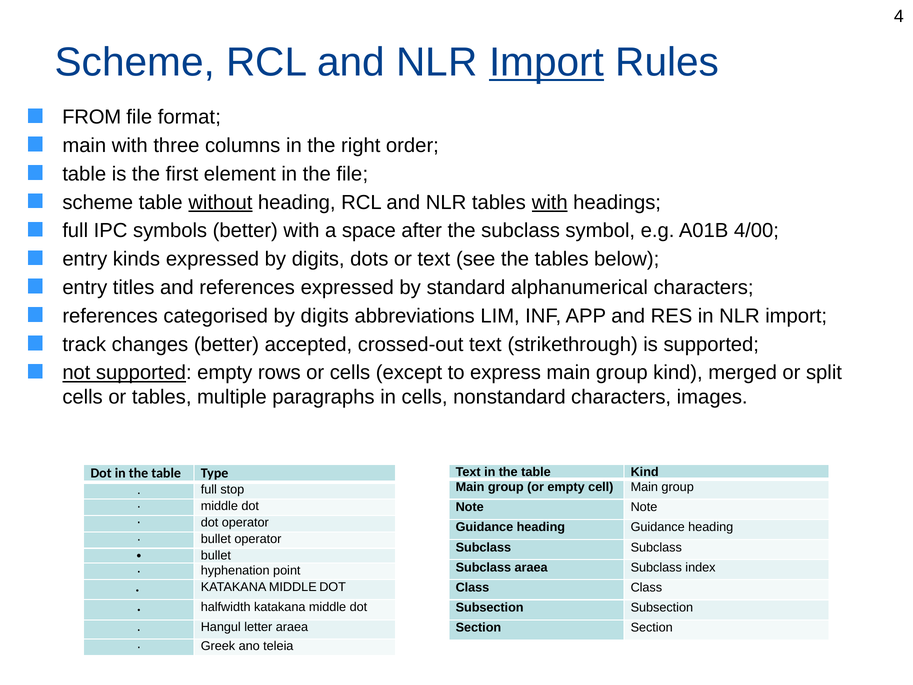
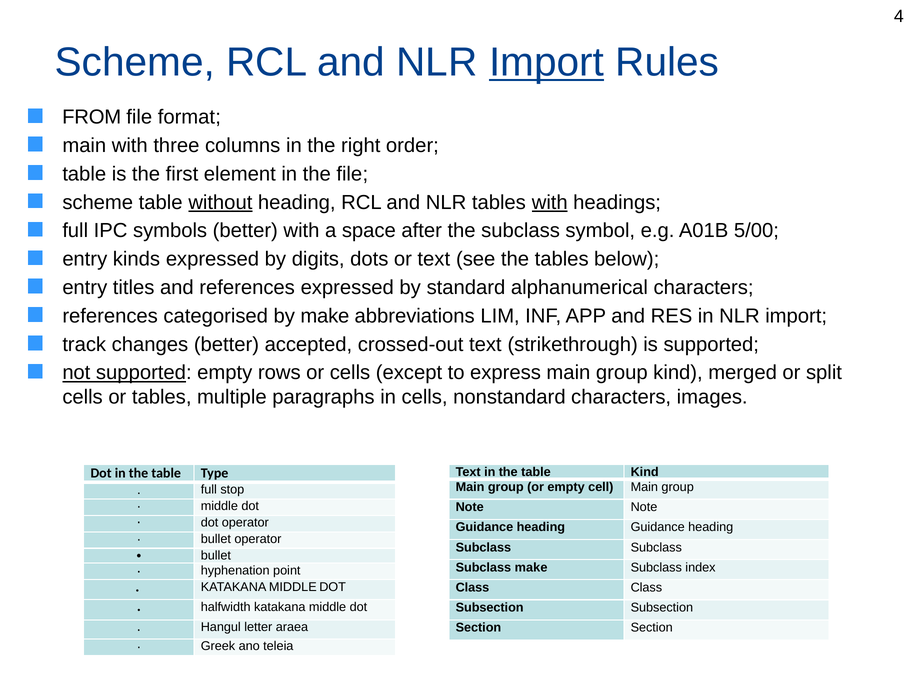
4/00: 4/00 -> 5/00
categorised by digits: digits -> make
Subclass araea: araea -> make
